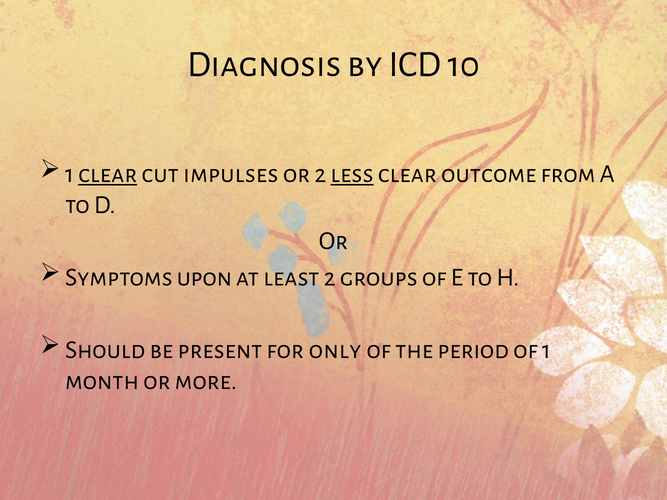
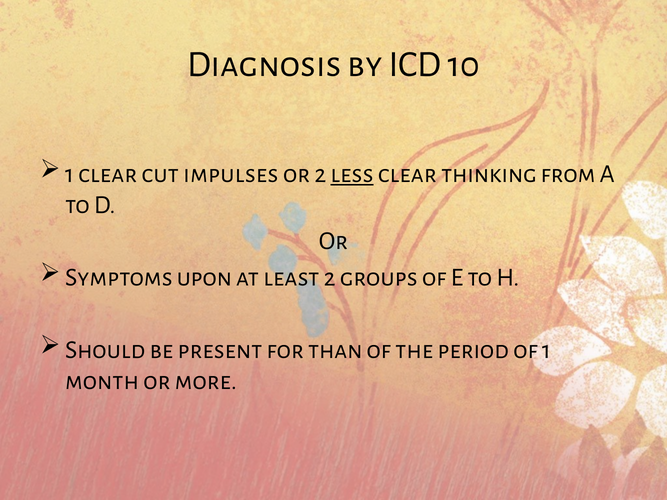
clear at (108, 174) underline: present -> none
outcome: outcome -> thinking
only: only -> than
